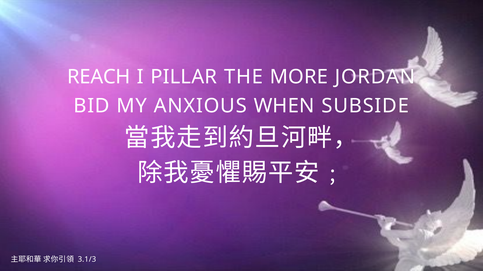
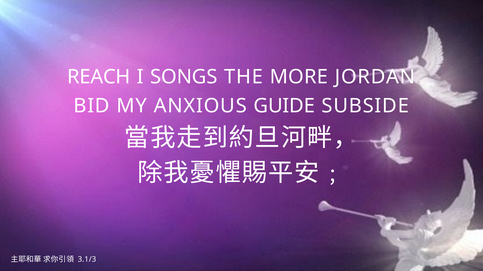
PILLAR: PILLAR -> SONGS
WHEN: WHEN -> GUIDE
